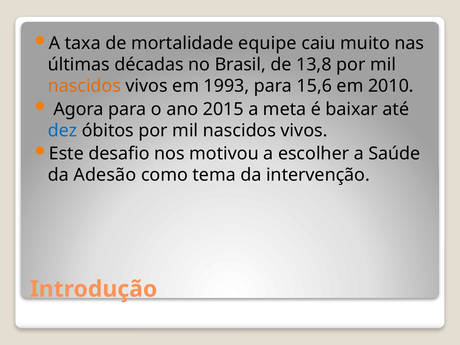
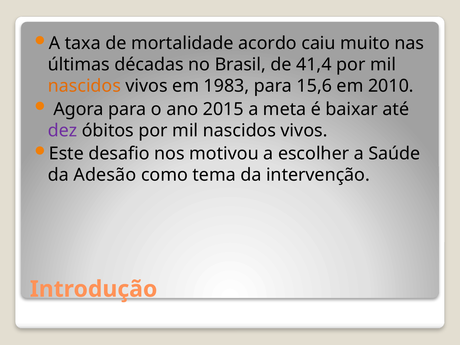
equipe: equipe -> acordo
13,8: 13,8 -> 41,4
1993: 1993 -> 1983
dez colour: blue -> purple
